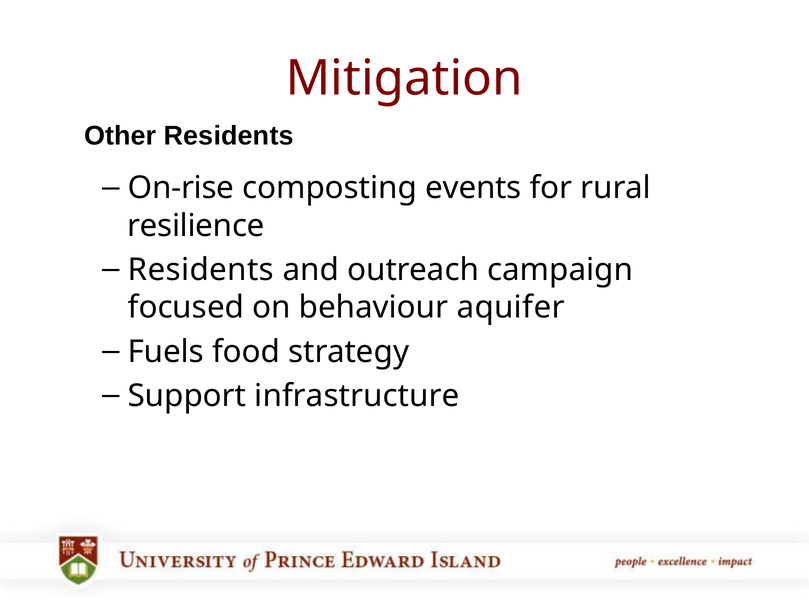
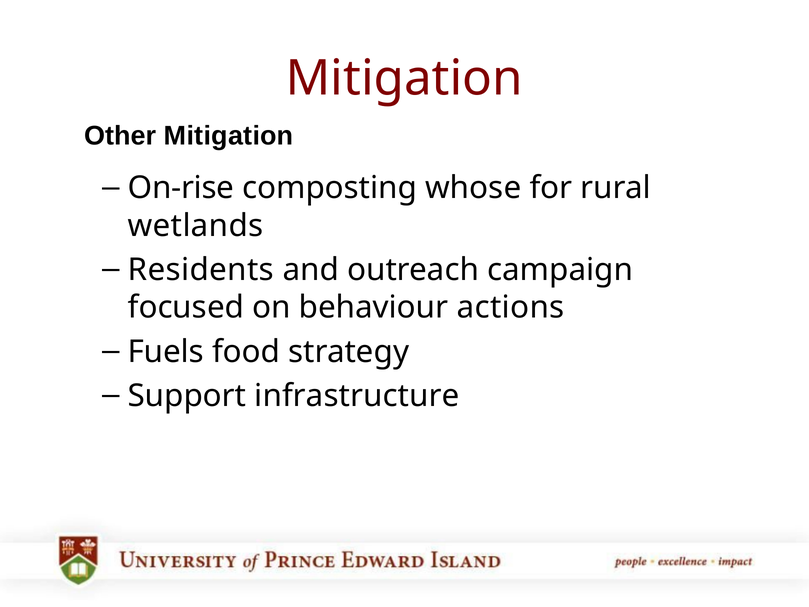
Other Residents: Residents -> Mitigation
events: events -> whose
resilience: resilience -> wetlands
aquifer: aquifer -> actions
